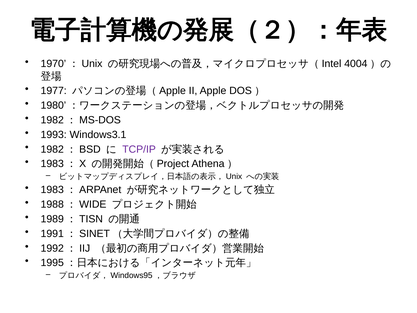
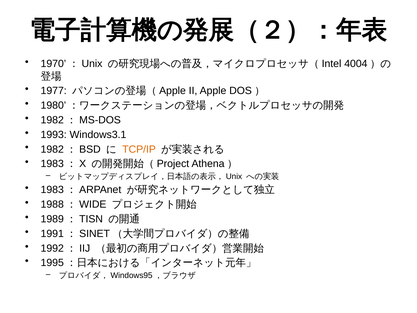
TCP/IP colour: purple -> orange
